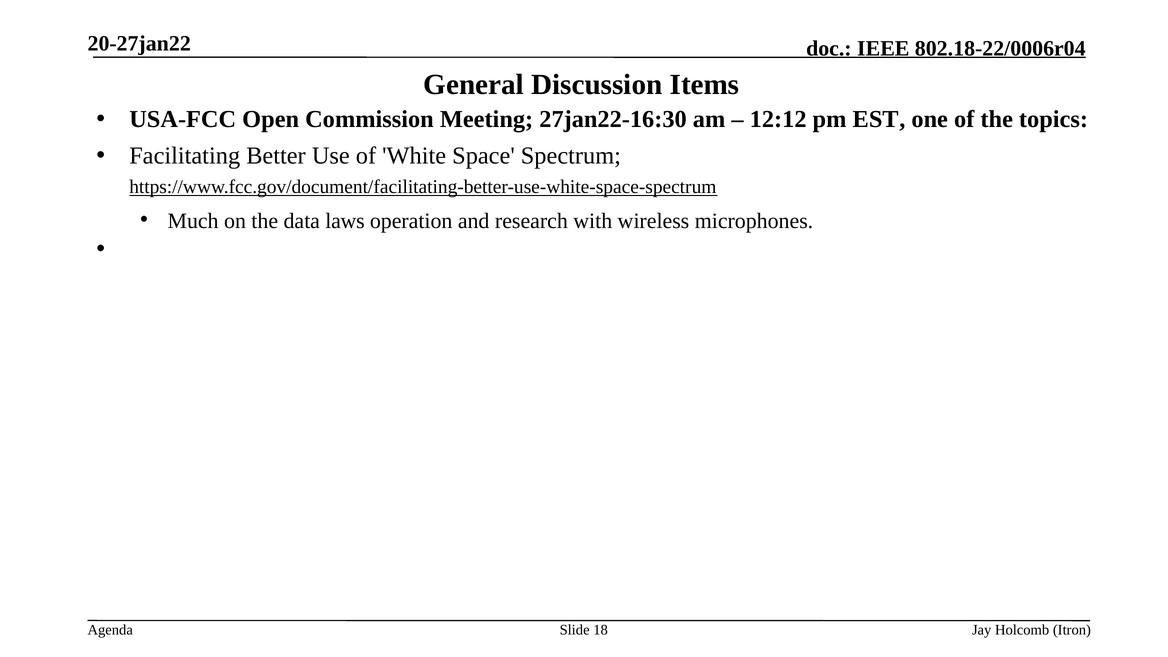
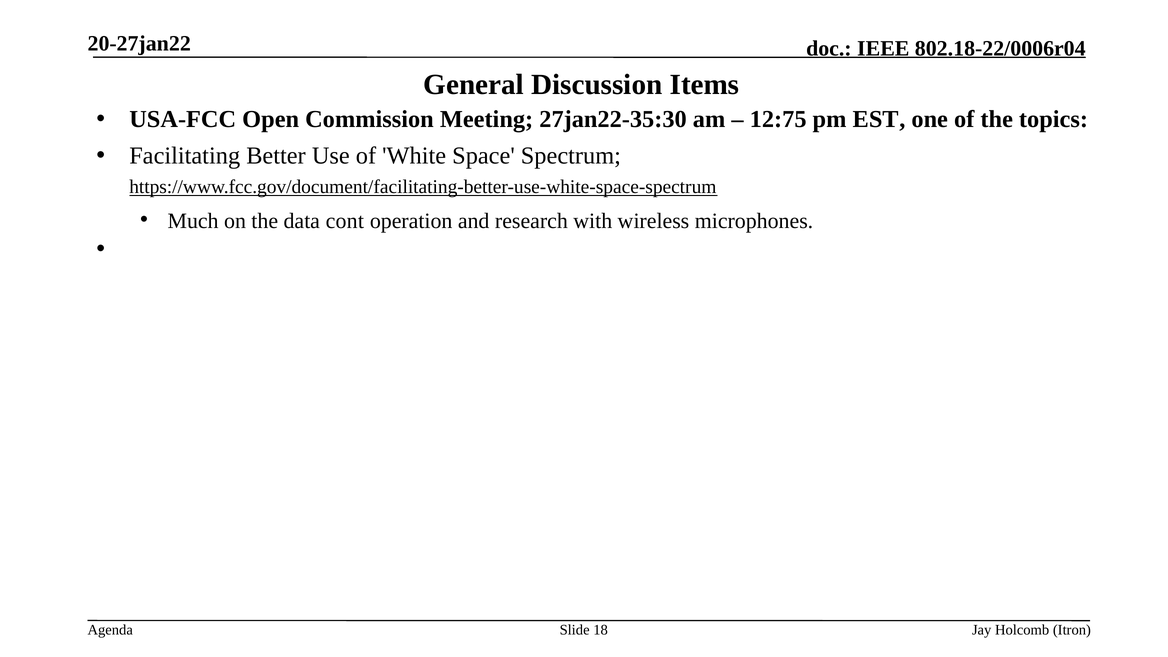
27jan22-16:30: 27jan22-16:30 -> 27jan22-35:30
12:12: 12:12 -> 12:75
laws: laws -> cont
